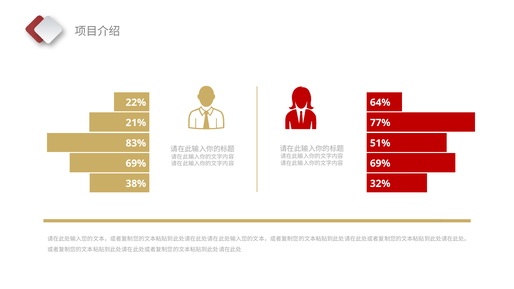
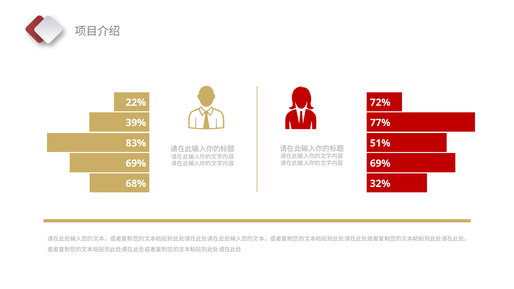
64%: 64% -> 72%
21%: 21% -> 39%
38%: 38% -> 68%
